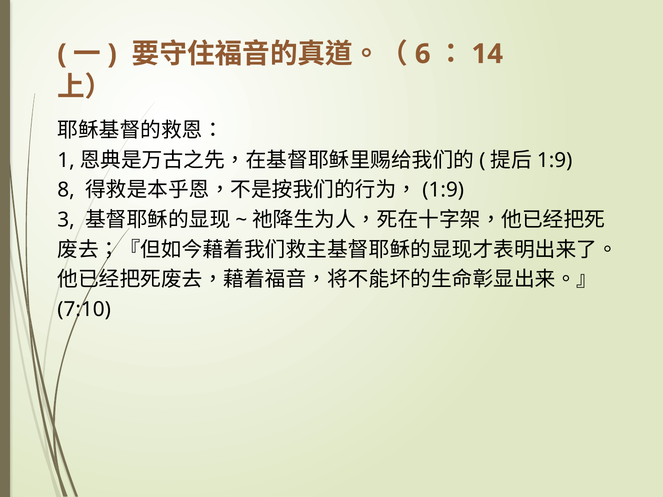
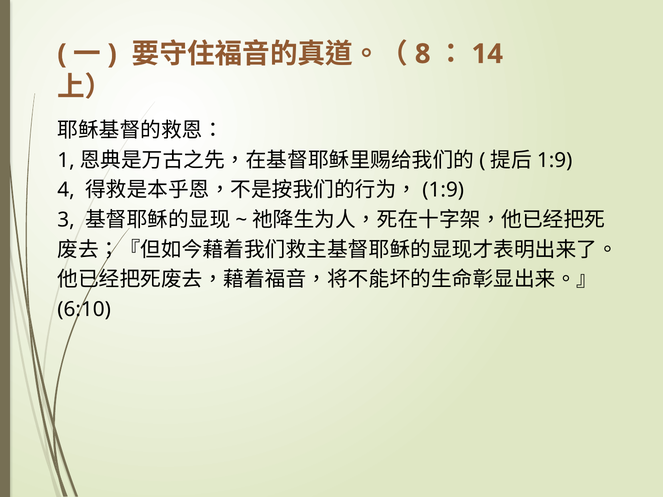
6: 6 -> 8
8: 8 -> 4
7:10: 7:10 -> 6:10
